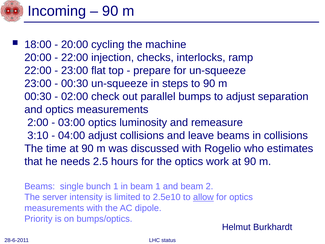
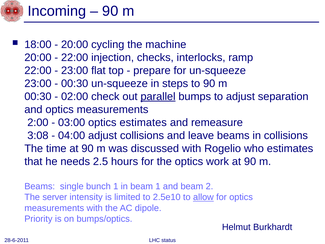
parallel underline: none -> present
optics luminosity: luminosity -> estimates
3:10: 3:10 -> 3:08
